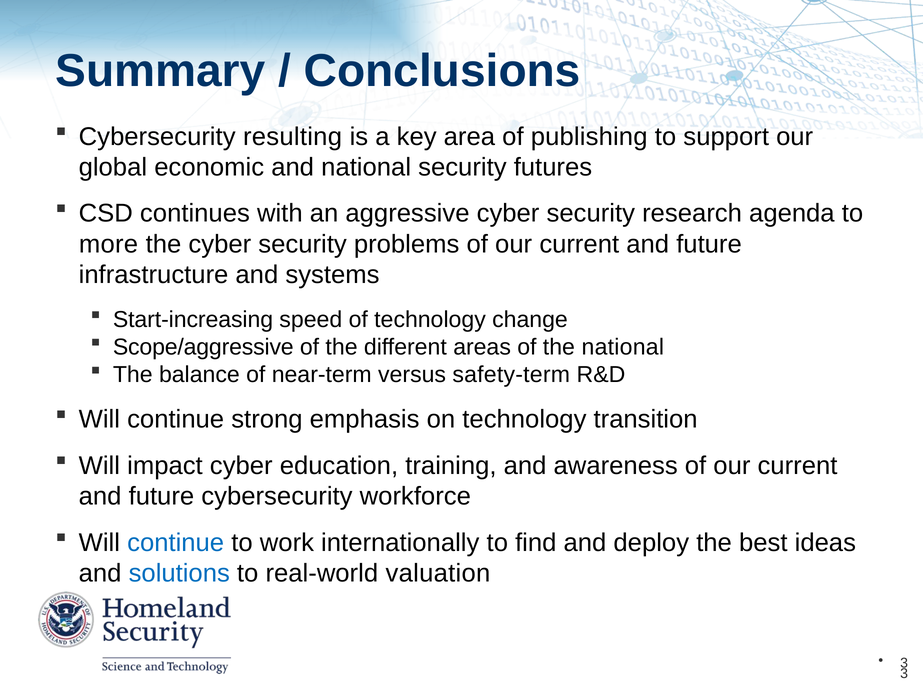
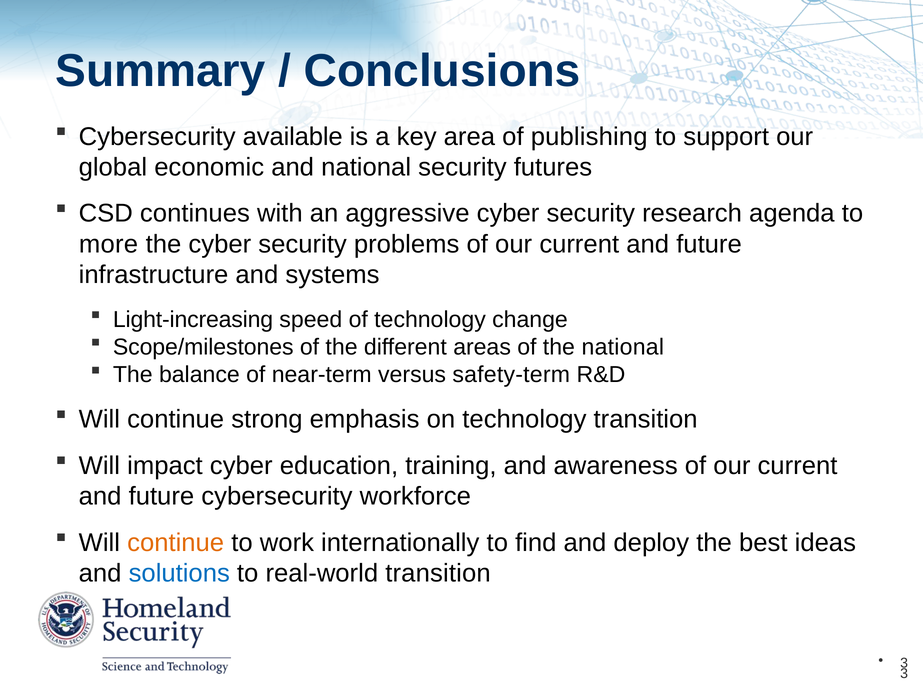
resulting: resulting -> available
Start-increasing: Start-increasing -> Light-increasing
Scope/aggressive: Scope/aggressive -> Scope/milestones
continue at (176, 543) colour: blue -> orange
real-world valuation: valuation -> transition
